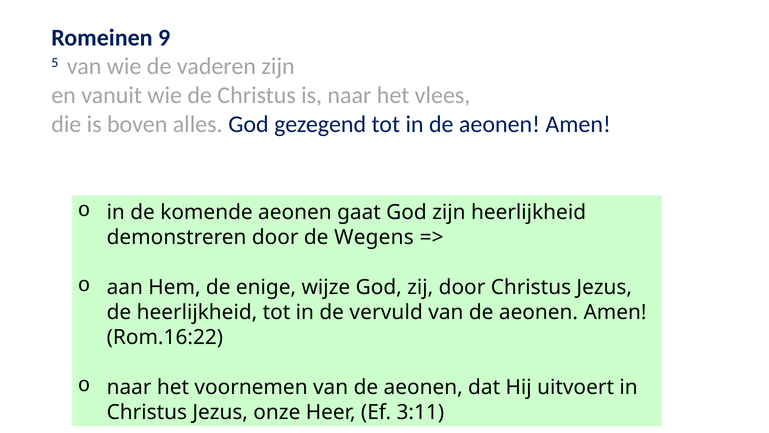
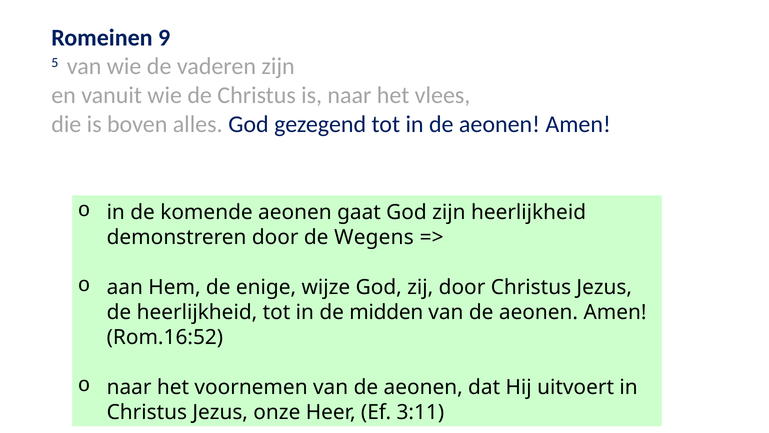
vervuld: vervuld -> midden
Rom.16:22: Rom.16:22 -> Rom.16:52
